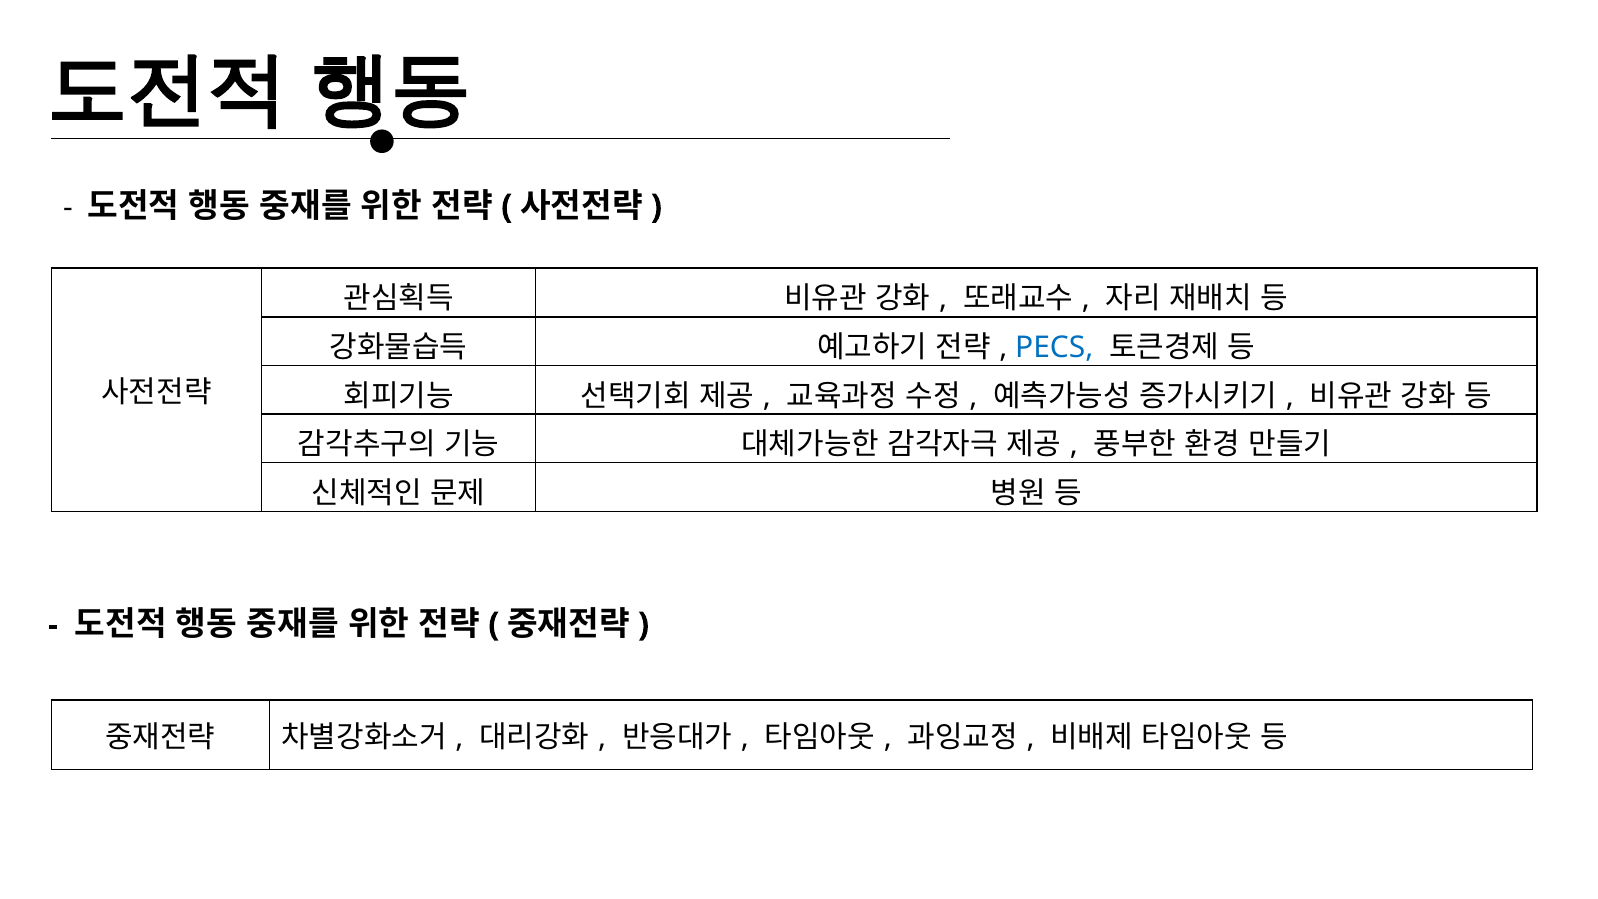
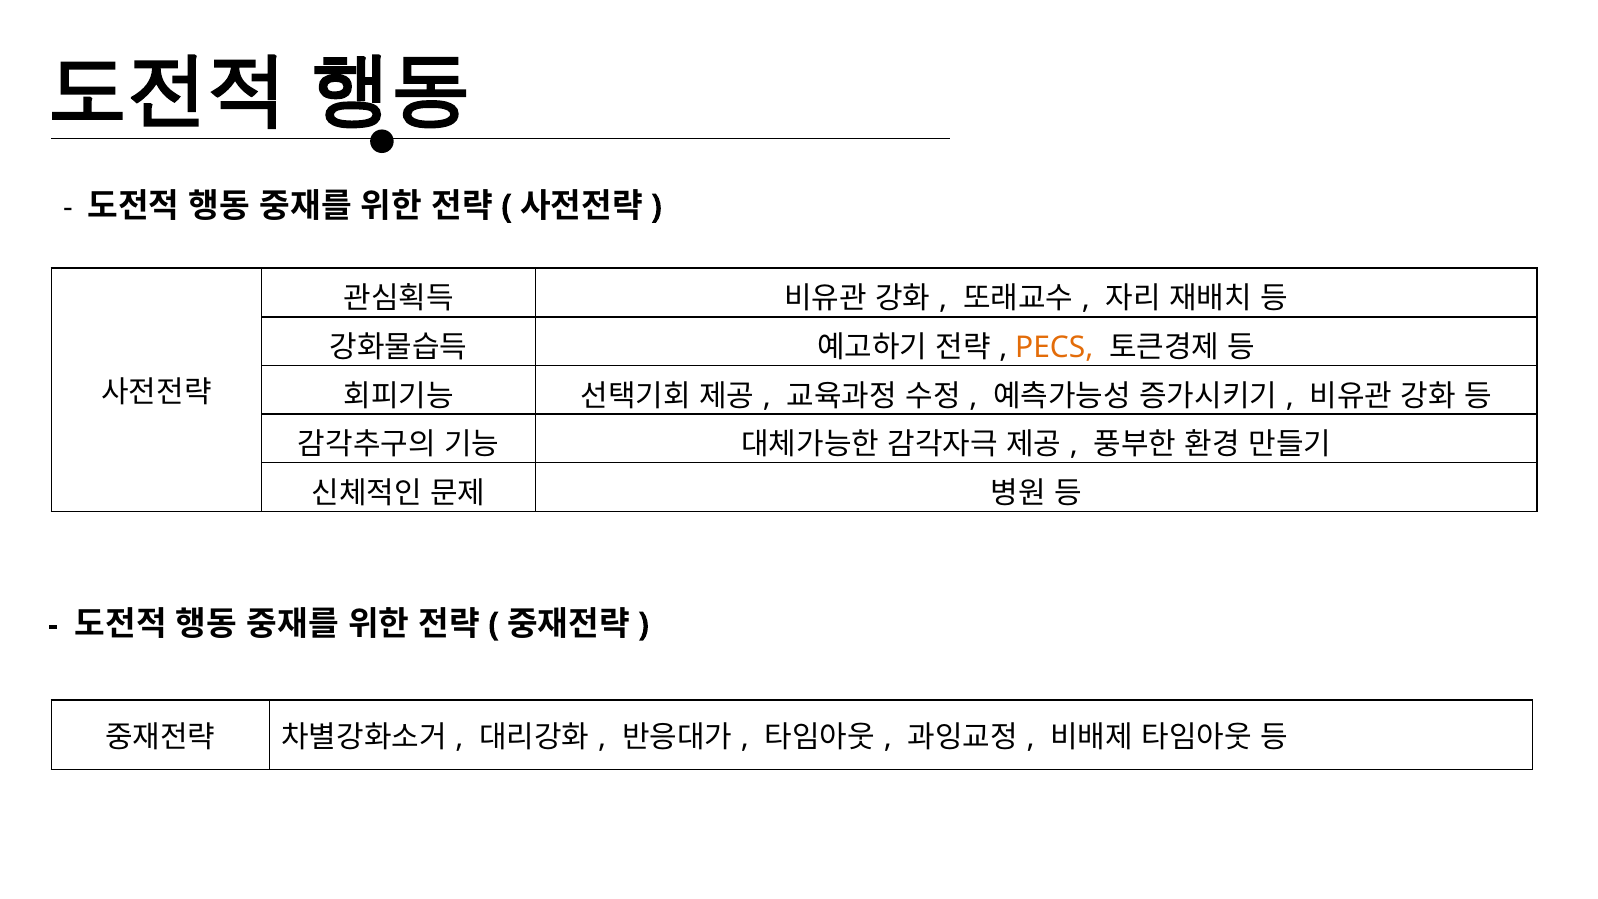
PECS colour: blue -> orange
